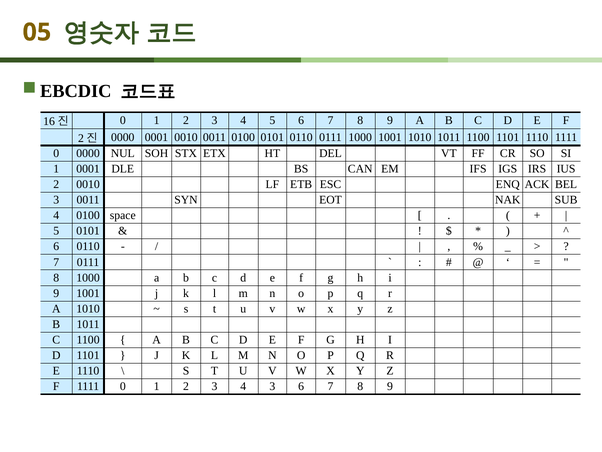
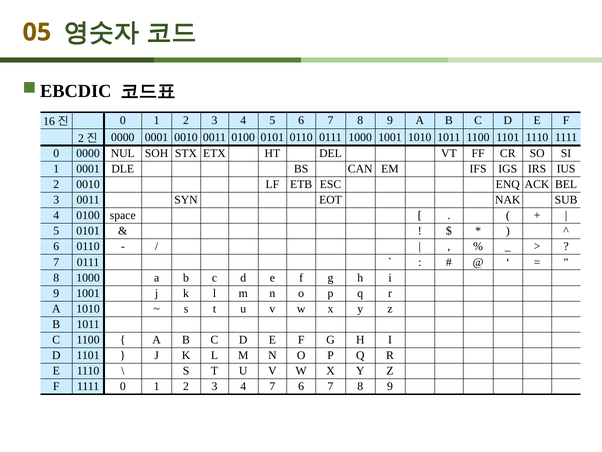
4 3: 3 -> 7
